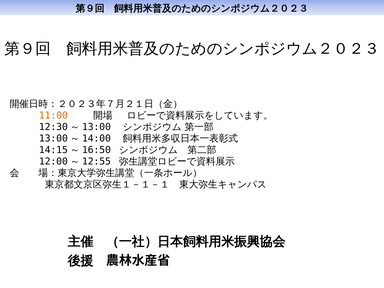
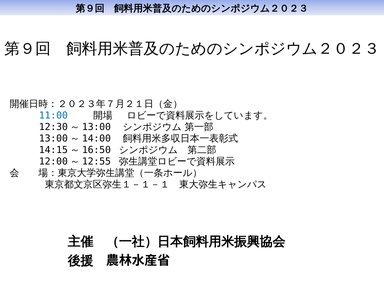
11:00 colour: orange -> blue
